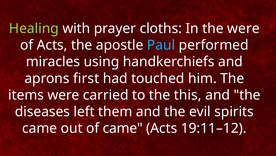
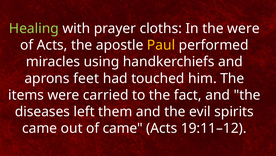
Paul colour: light blue -> yellow
first: first -> feet
this: this -> fact
